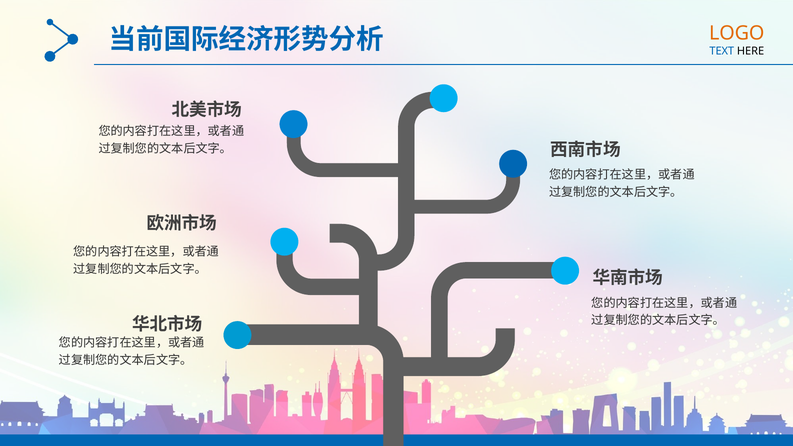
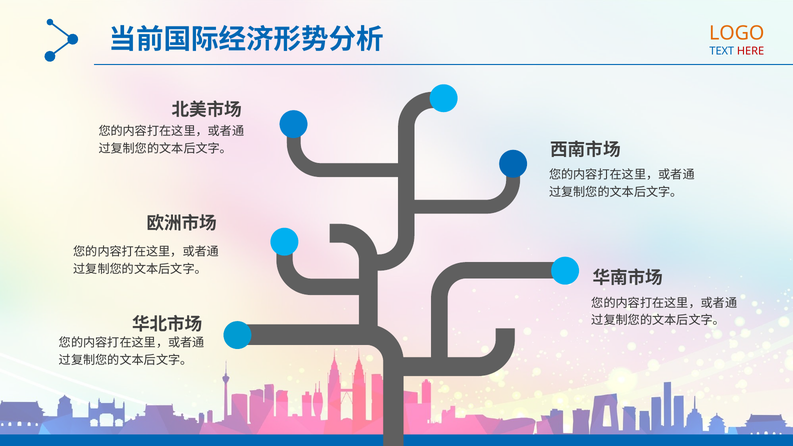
HERE colour: black -> red
